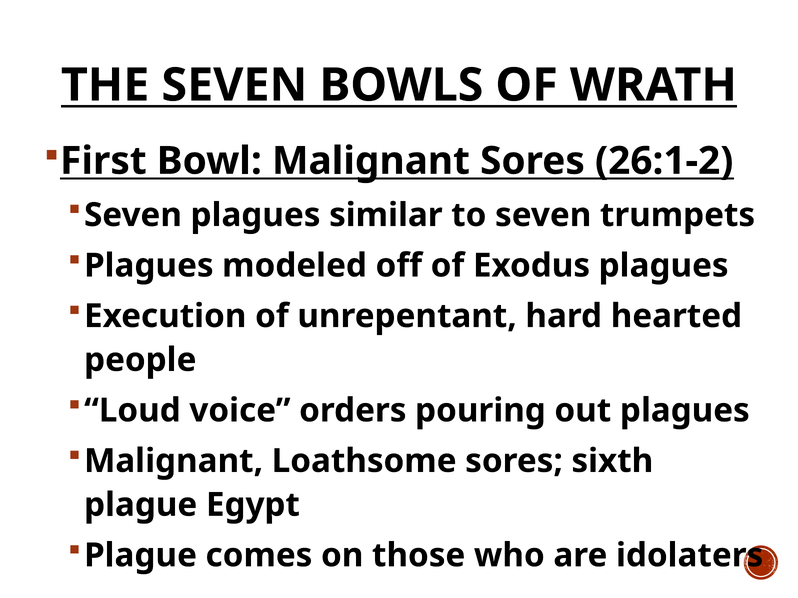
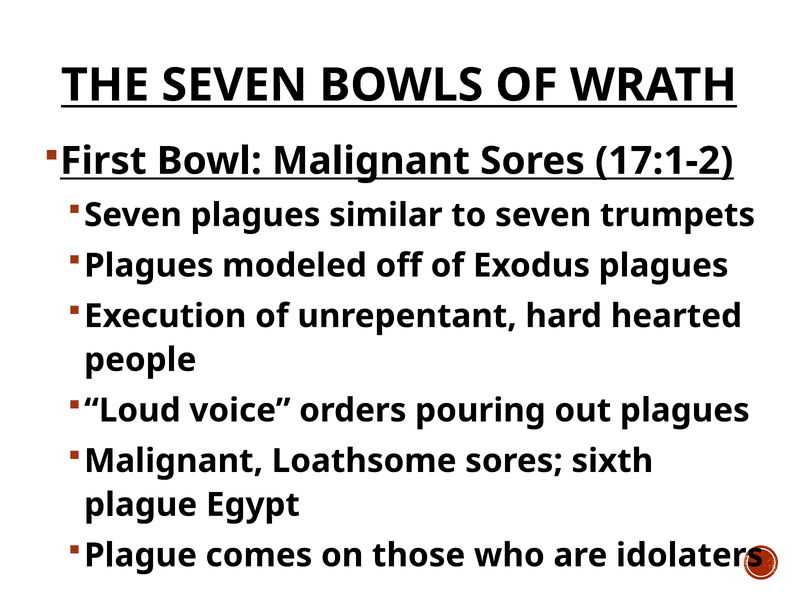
26:1-2: 26:1-2 -> 17:1-2
